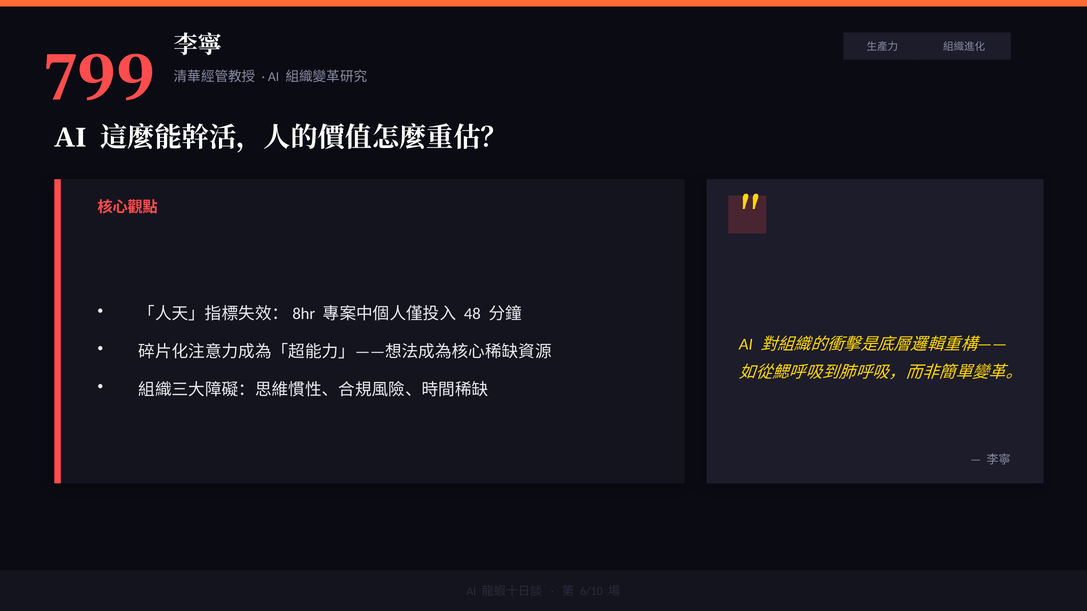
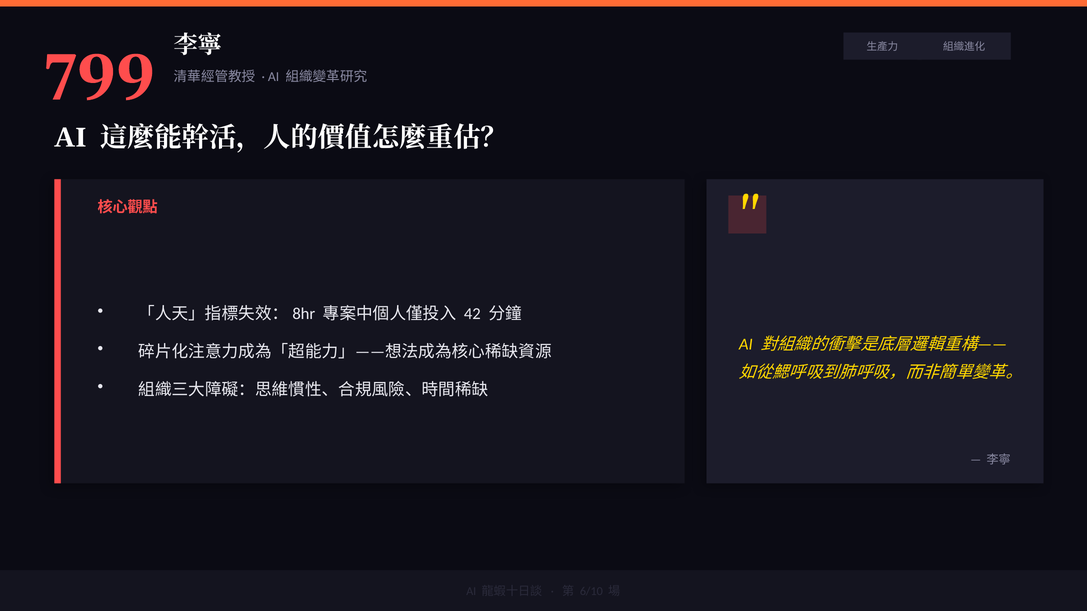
48: 48 -> 42
